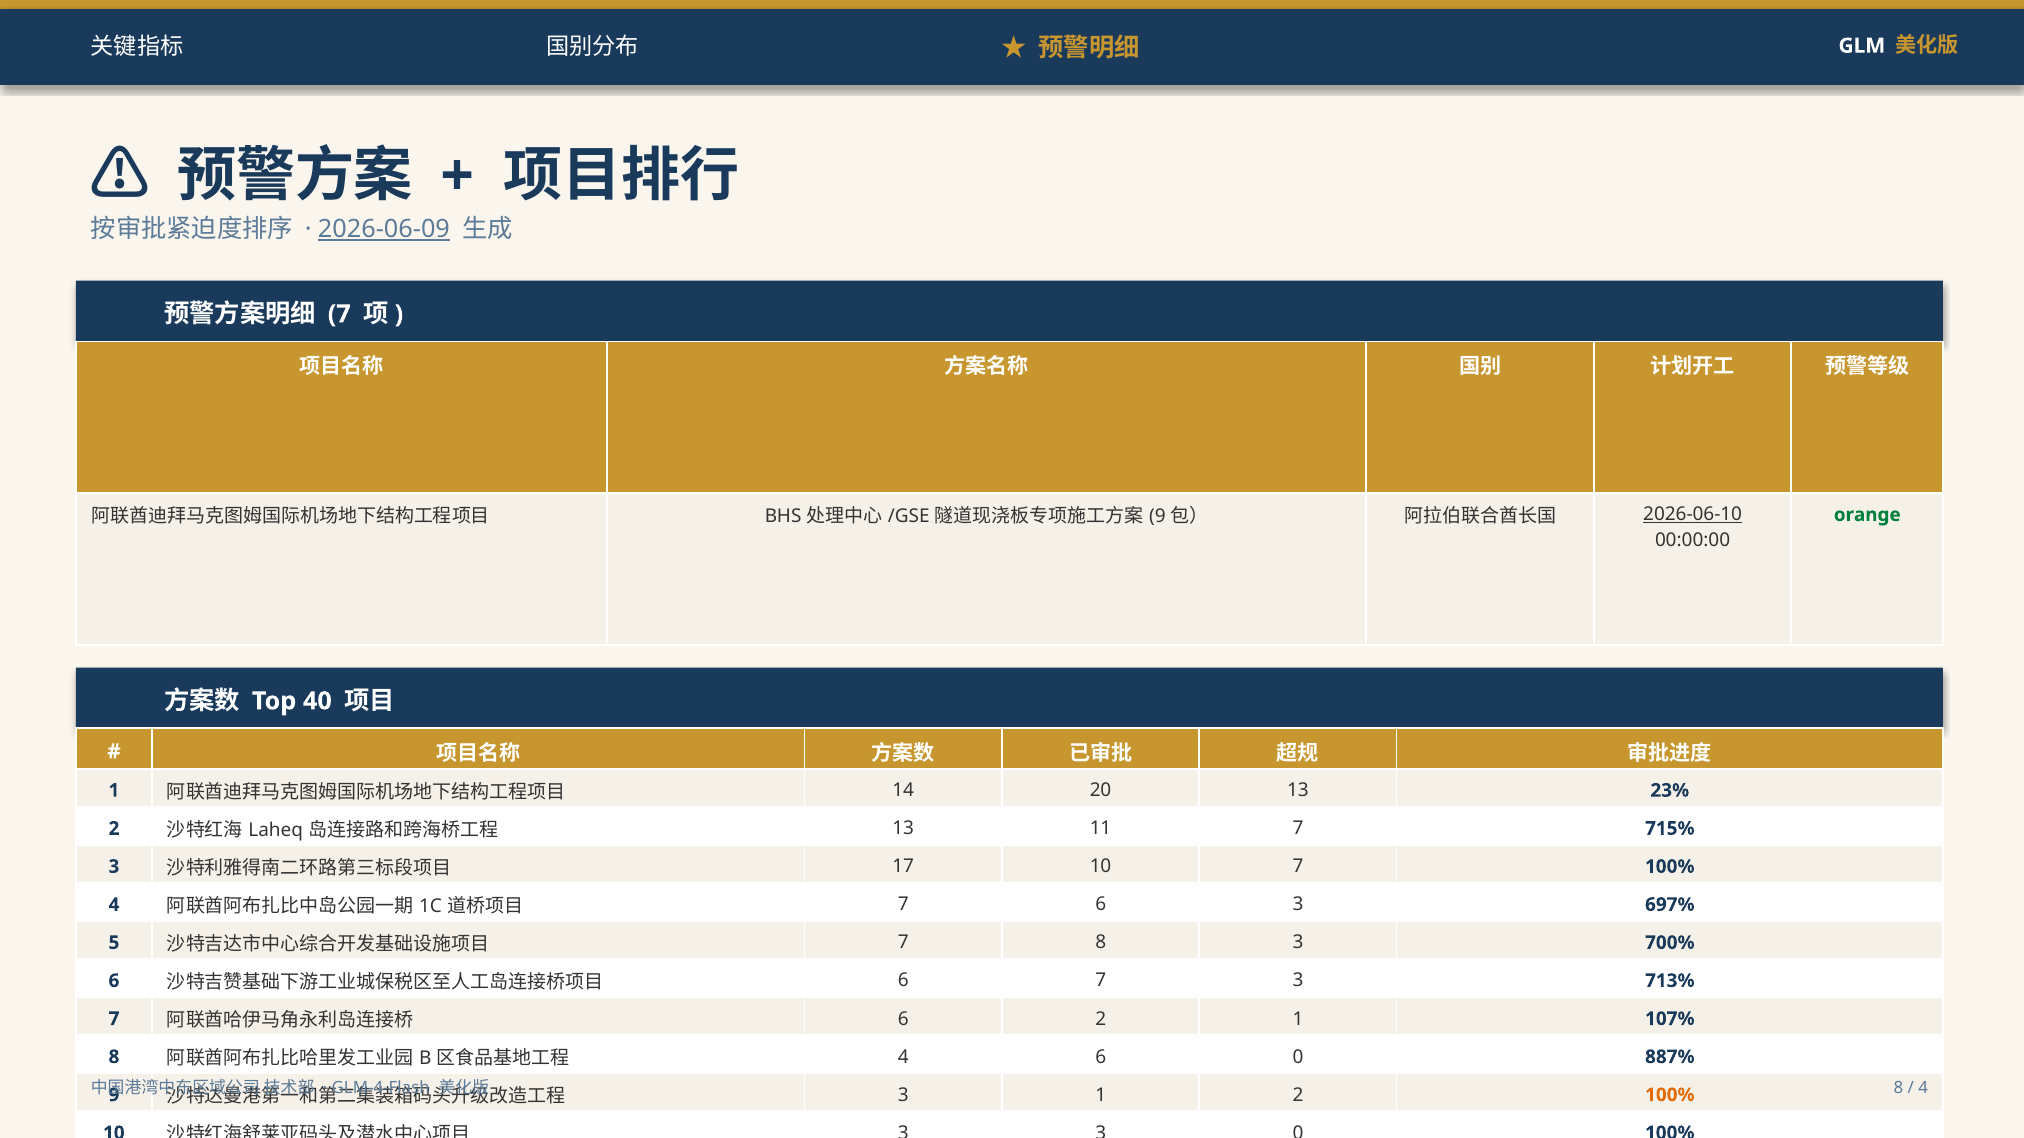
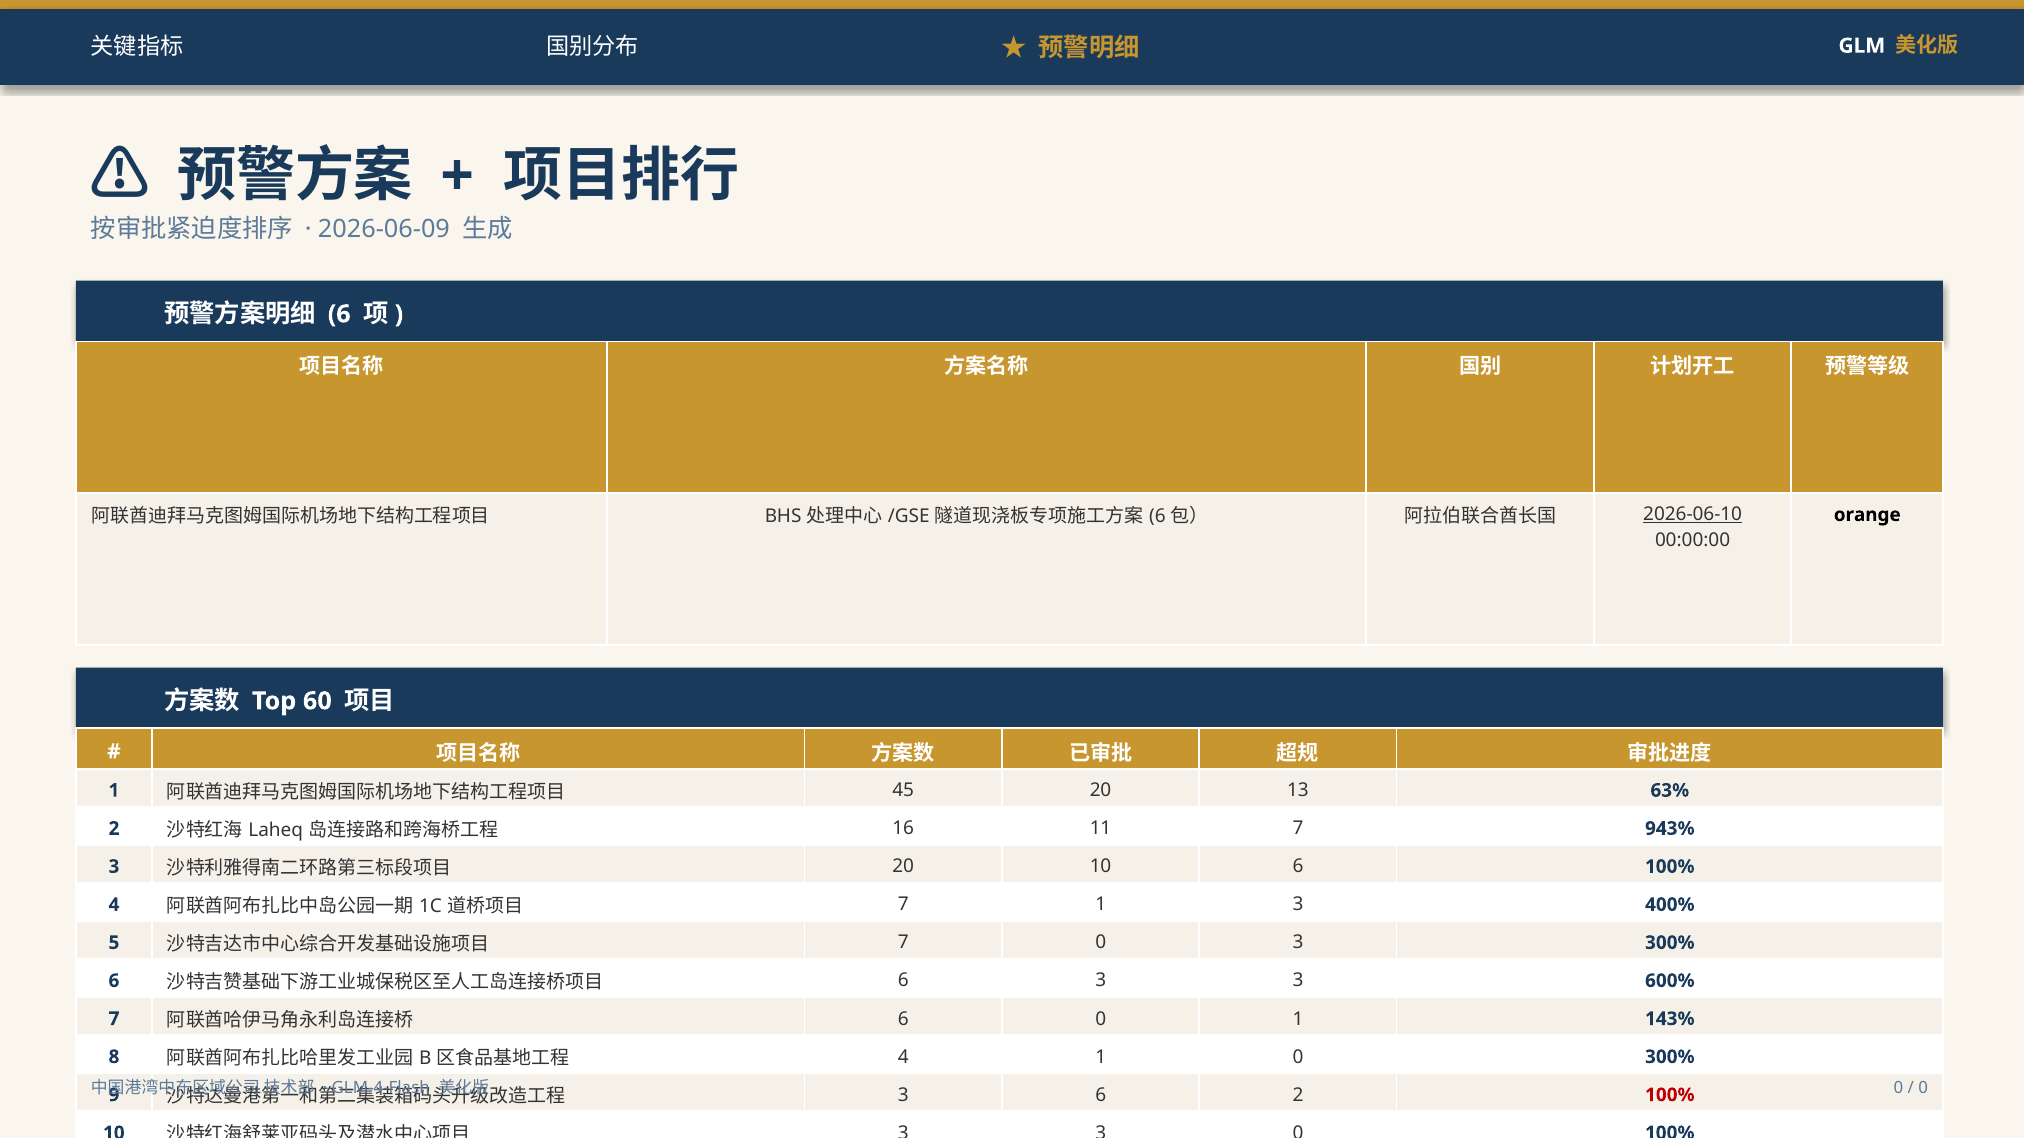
2026-06-09 underline: present -> none
7 at (339, 314): 7 -> 6
9 at (1157, 517): 9 -> 6
orange colour: green -> black
40: 40 -> 60
14: 14 -> 45
23%: 23% -> 63%
13 at (903, 829): 13 -> 16
715%: 715% -> 943%
17 at (903, 867): 17 -> 20
10 7: 7 -> 6
7 6: 6 -> 1
697%: 697% -> 400%
7 8: 8 -> 0
3 700%: 700% -> 300%
6 7: 7 -> 3
713%: 713% -> 600%
6 2: 2 -> 0
107%: 107% -> 143%
4 6: 6 -> 1
0 887%: 887% -> 300%
8 at (1899, 1089): 8 -> 0
4 at (1923, 1089): 4 -> 0
3 1: 1 -> 6
100% at (1670, 1095) colour: orange -> red
